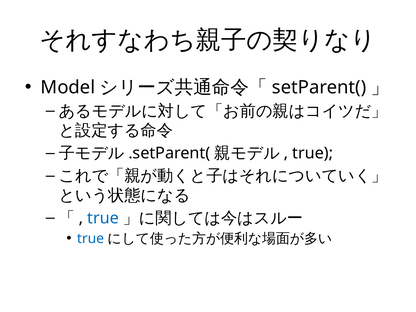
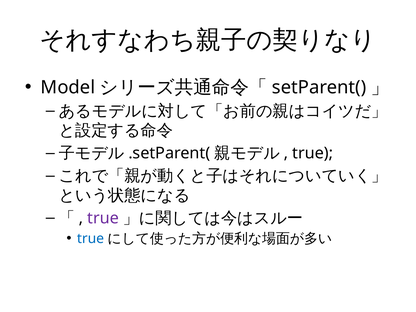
true at (103, 218) colour: blue -> purple
